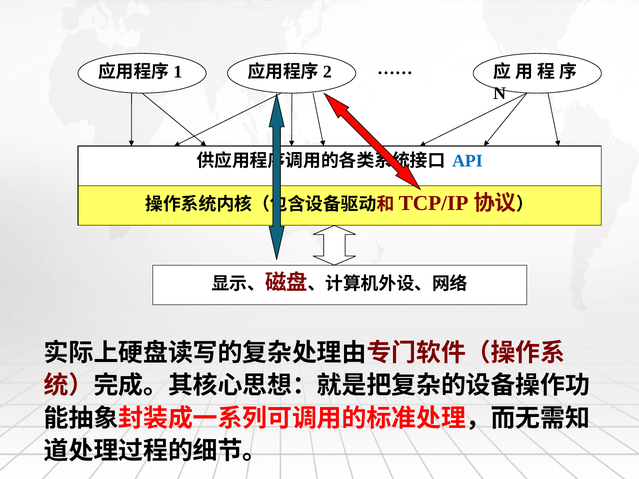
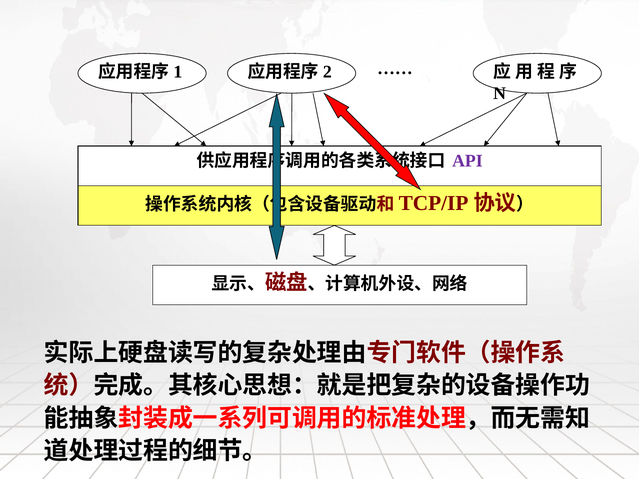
API colour: blue -> purple
